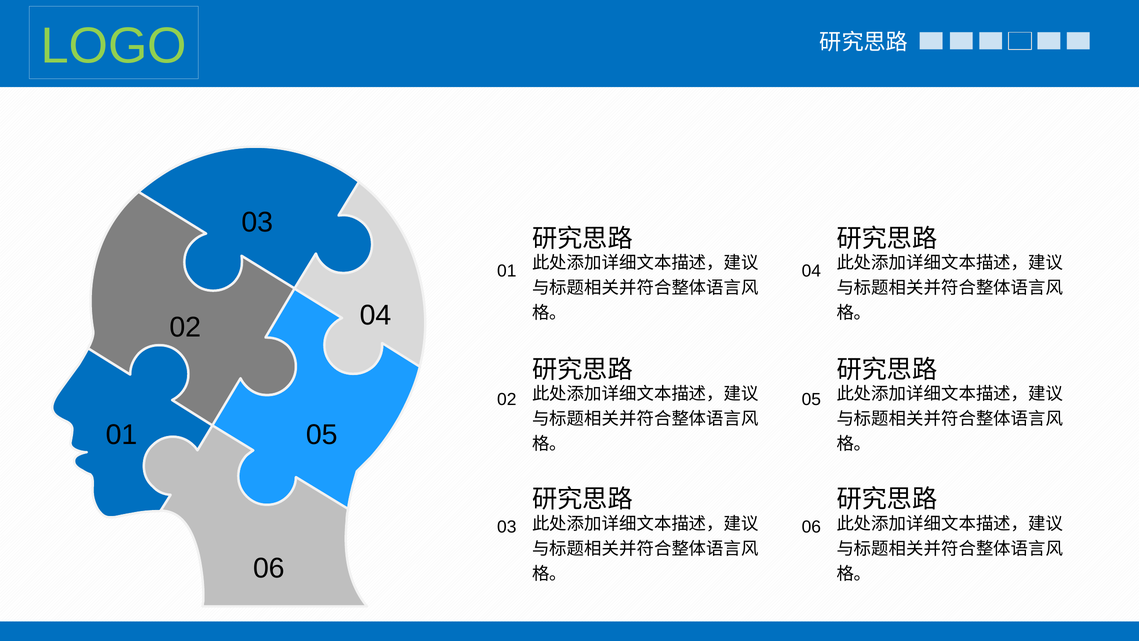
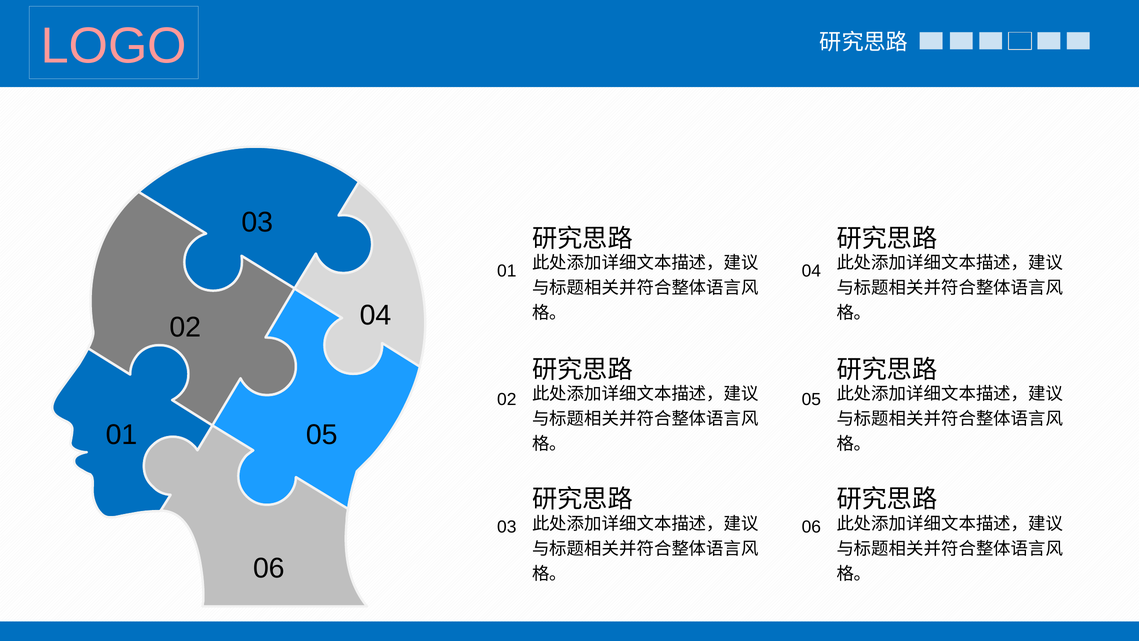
LOGO colour: light green -> pink
